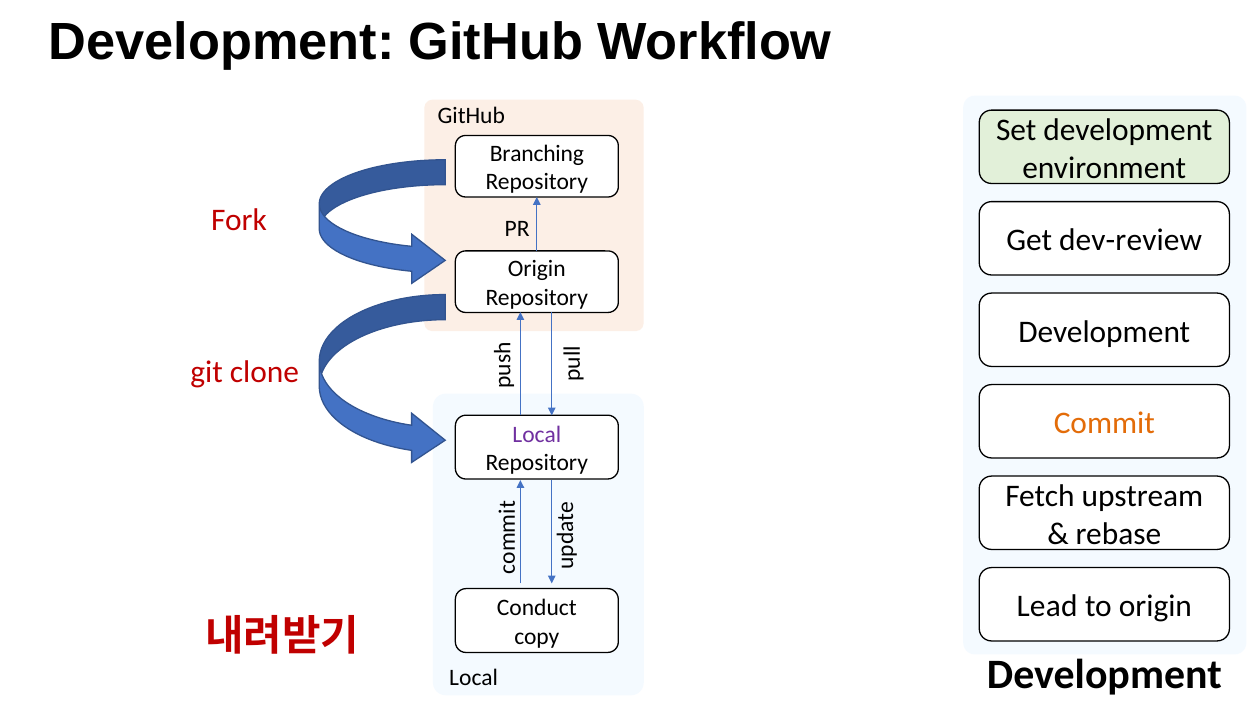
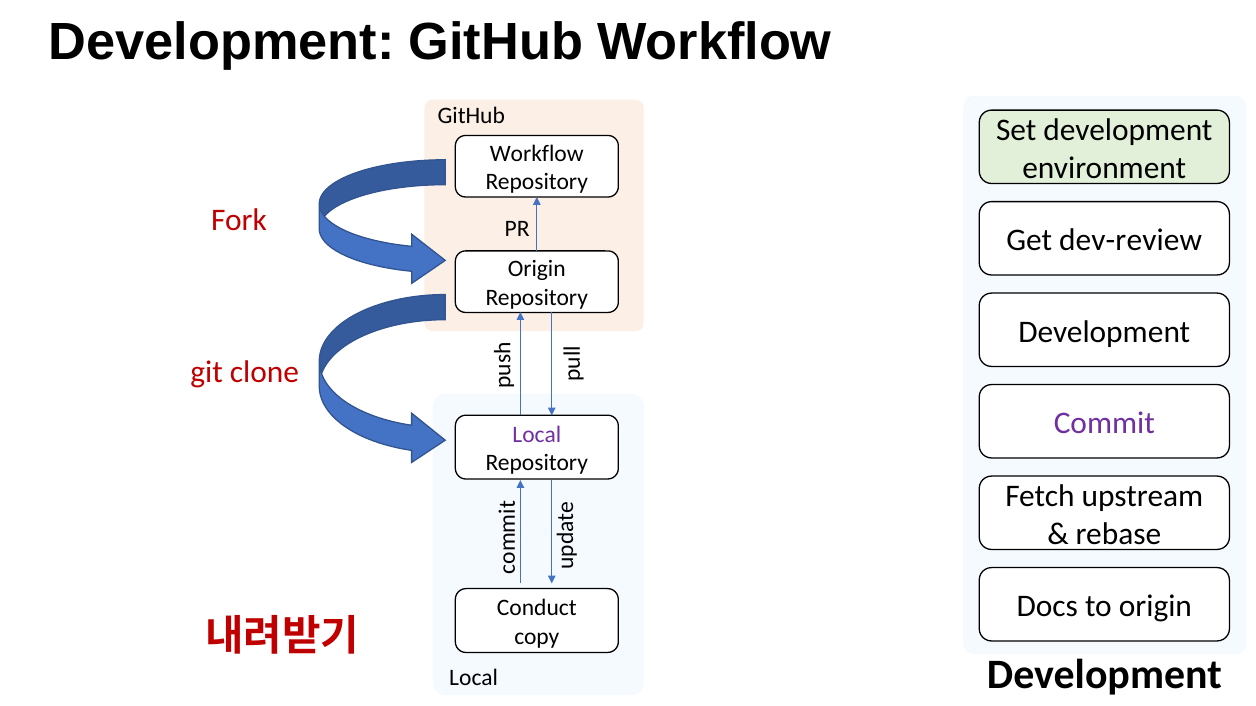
Branching at (537, 154): Branching -> Workflow
Commit colour: orange -> purple
Lead: Lead -> Docs
